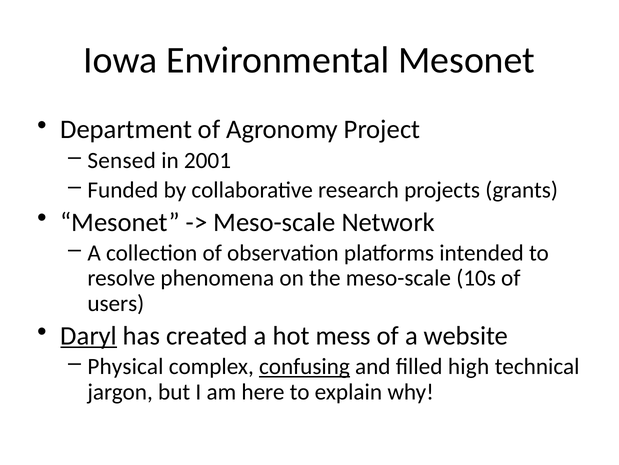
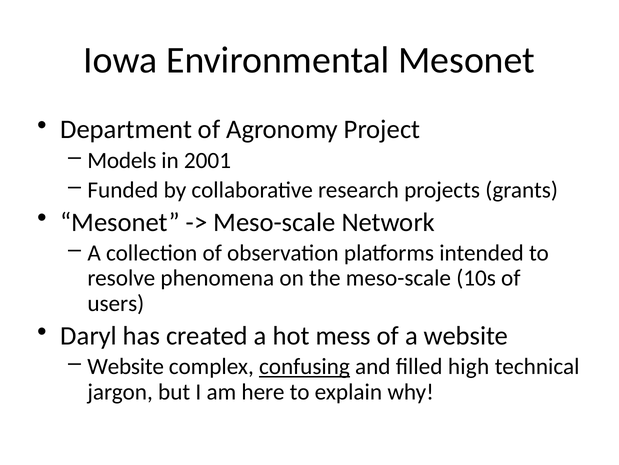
Sensed: Sensed -> Models
Daryl underline: present -> none
Physical at (125, 366): Physical -> Website
